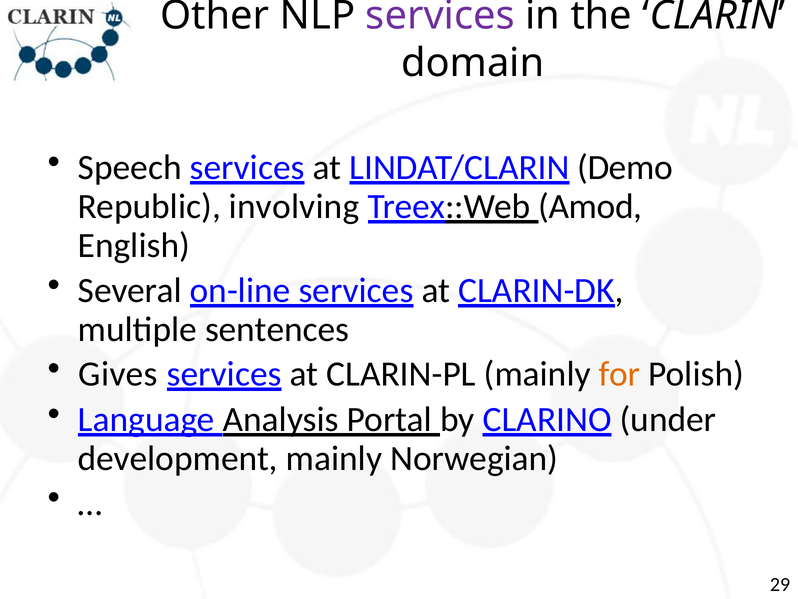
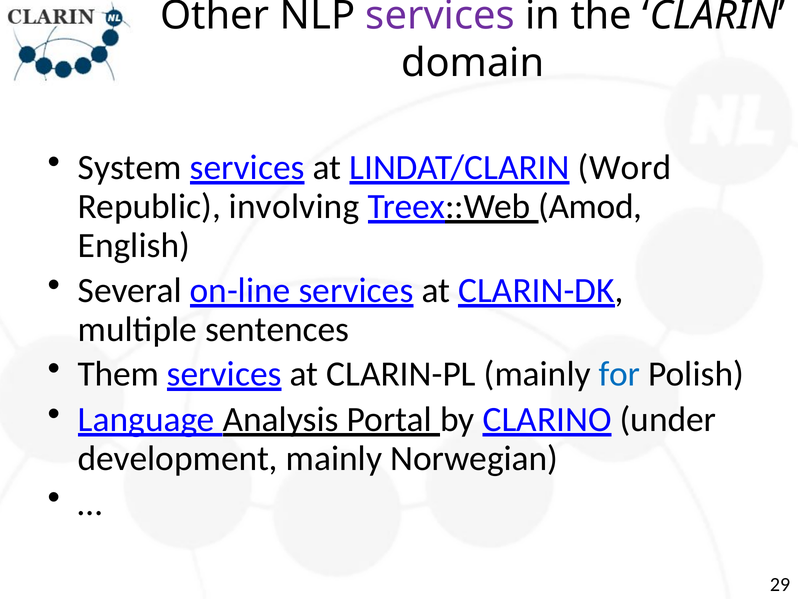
Speech: Speech -> System
Demo: Demo -> Word
Gives: Gives -> Them
for colour: orange -> blue
